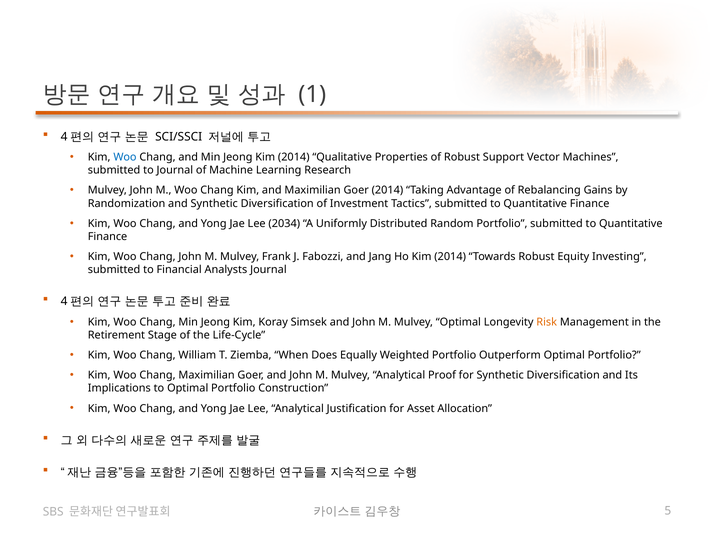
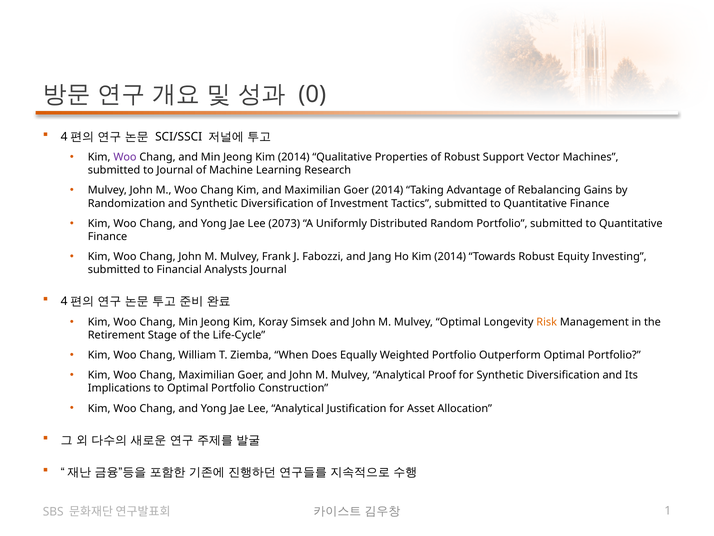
1: 1 -> 0
Woo at (125, 157) colour: blue -> purple
2034: 2034 -> 2073
5: 5 -> 1
